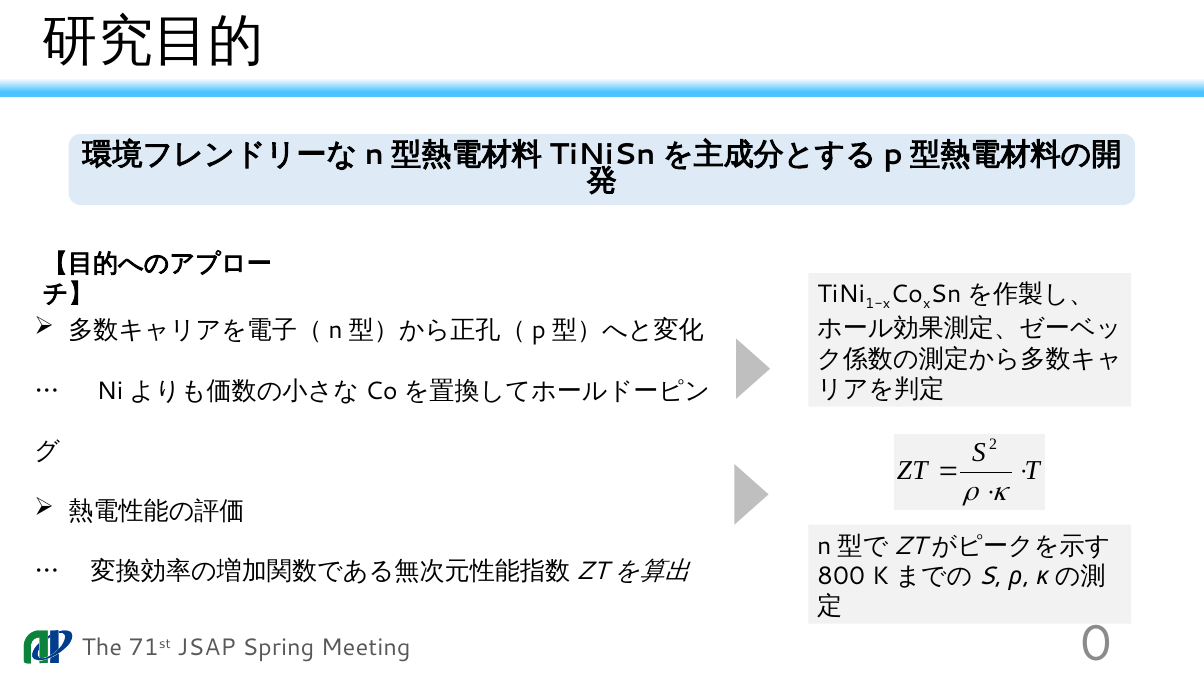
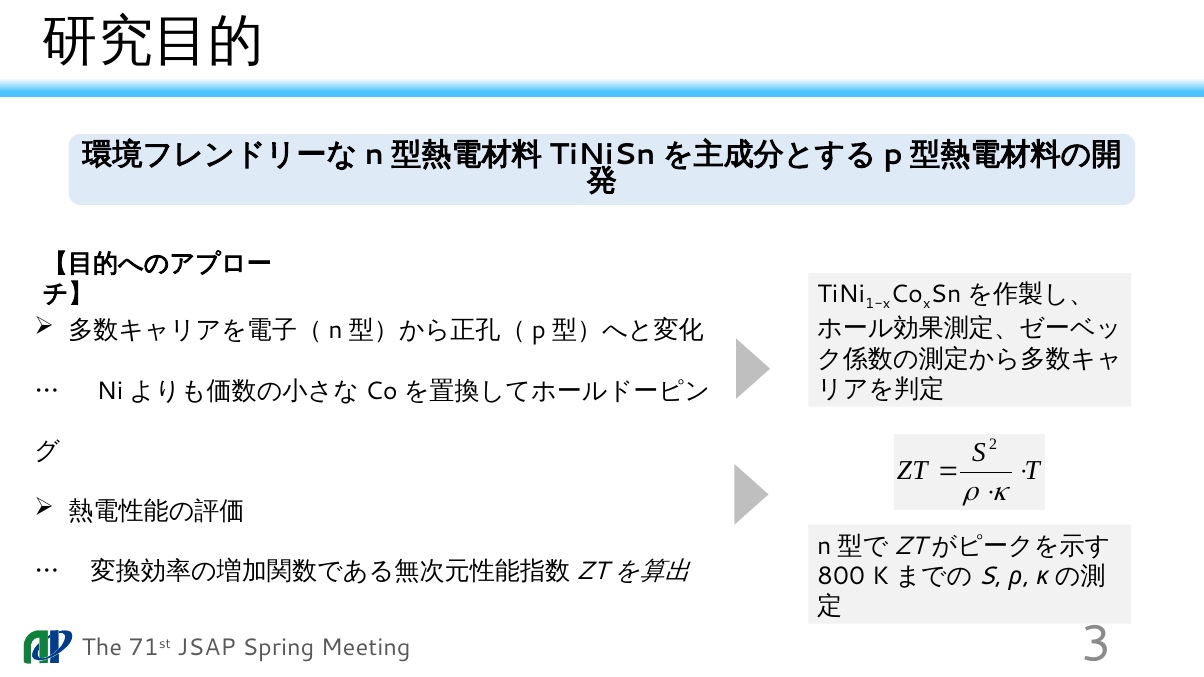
0: 0 -> 3
